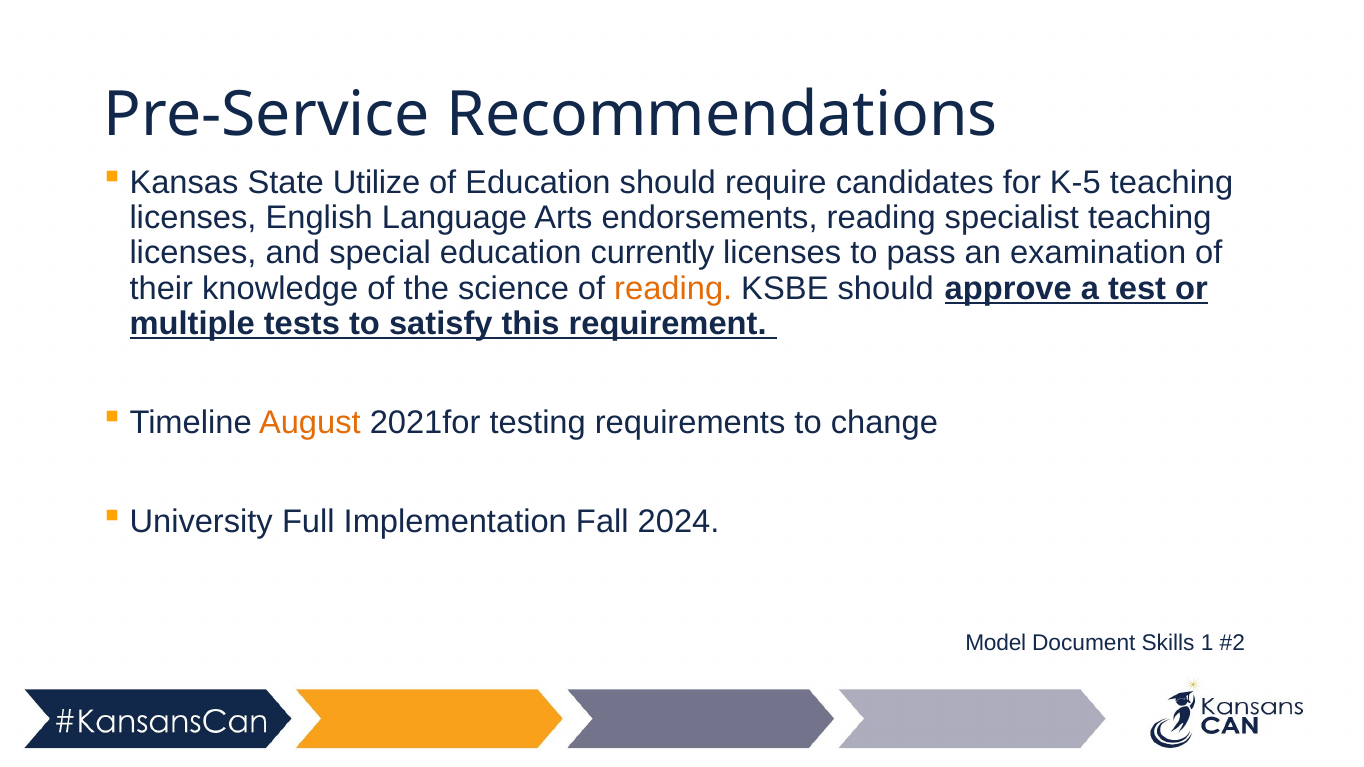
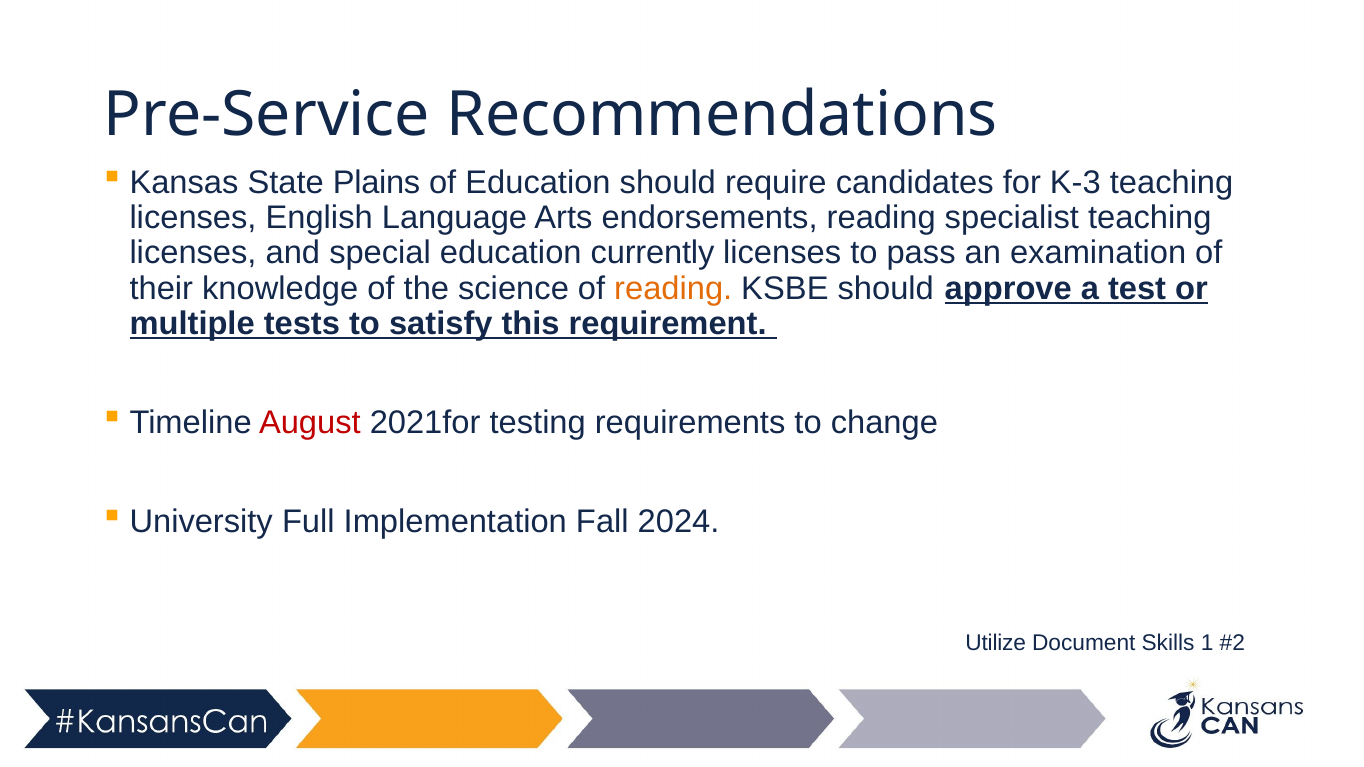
Utilize: Utilize -> Plains
K-5: K-5 -> K-3
August colour: orange -> red
Model: Model -> Utilize
